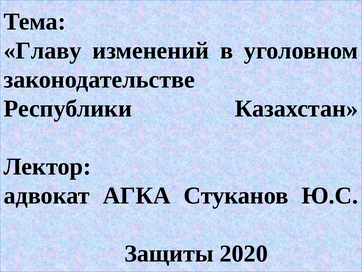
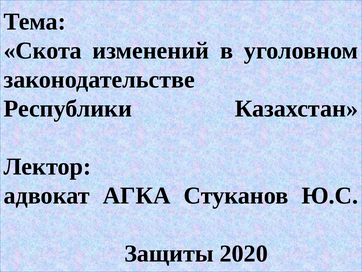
Главу: Главу -> Скота
